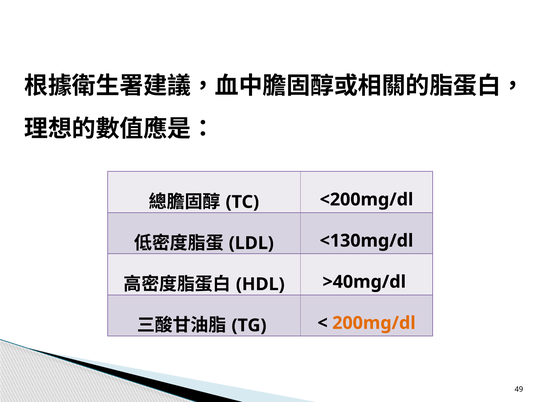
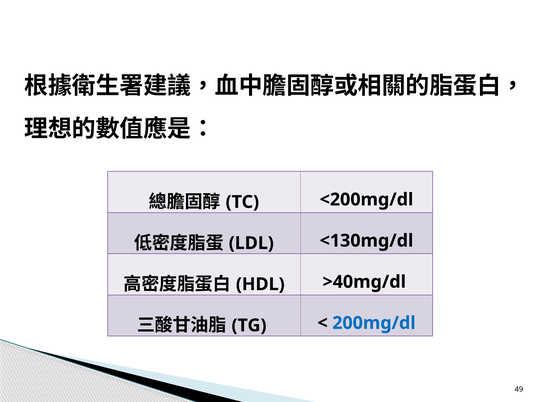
200mg/dl colour: orange -> blue
